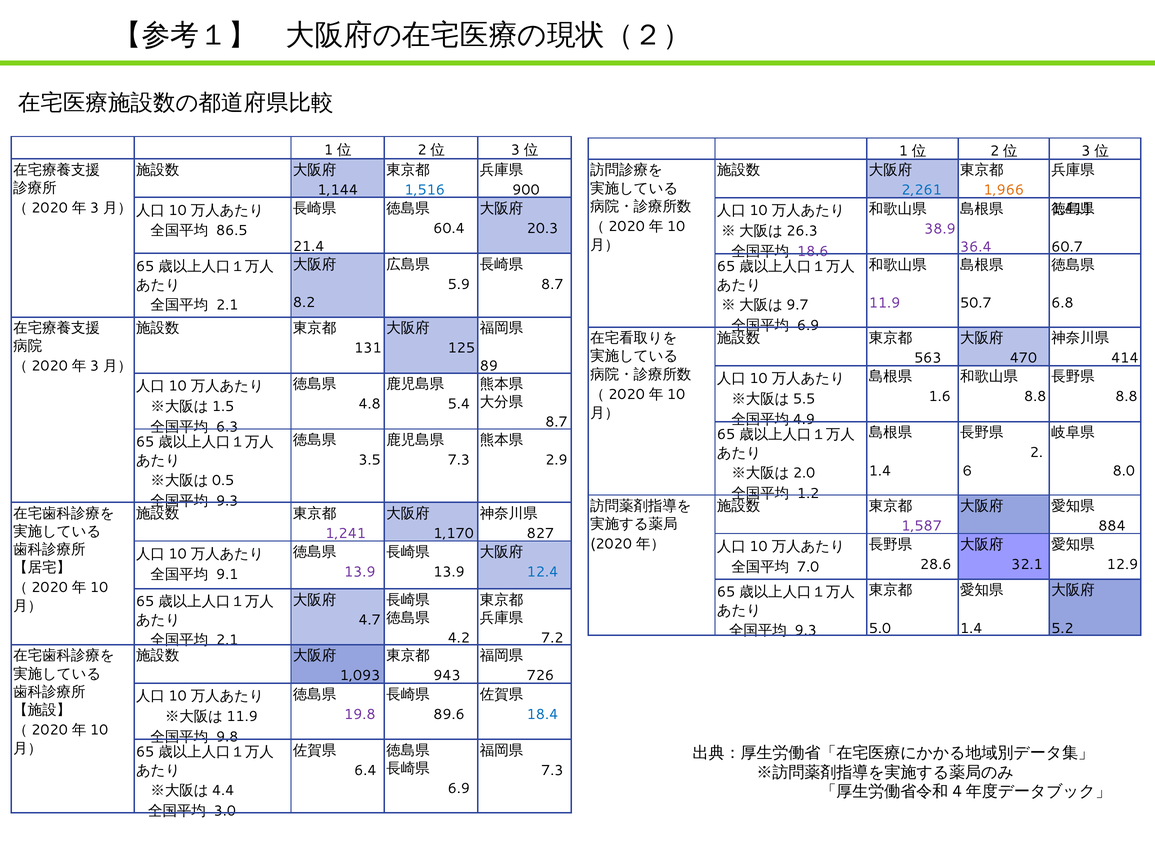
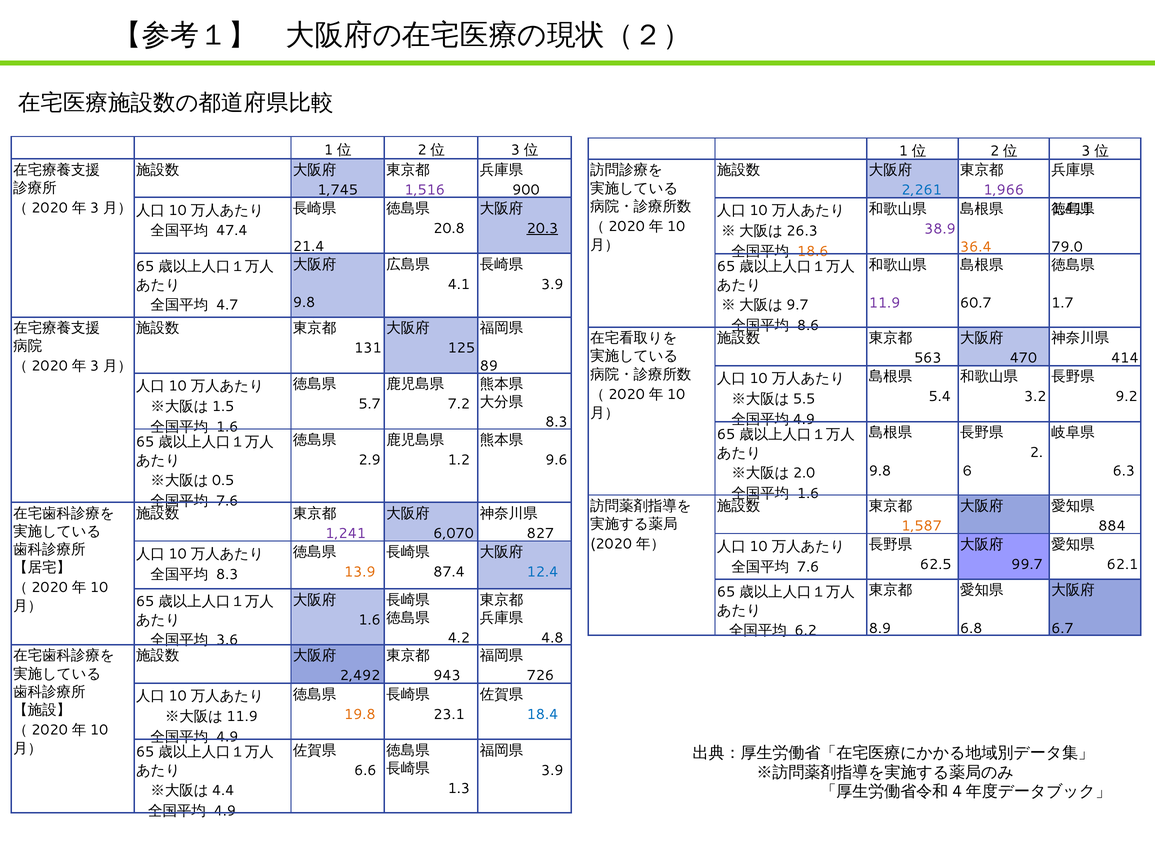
1,144: 1,144 -> 1,745
1,516 colour: blue -> purple
1,966 colour: orange -> purple
60.4: 60.4 -> 20.8
20.3 underline: none -> present
86.5: 86.5 -> 47.4
36.4 colour: purple -> orange
60.7: 60.7 -> 79.0
18.6 colour: purple -> orange
5.9: 5.9 -> 4.1
8.7 at (552, 284): 8.7 -> 3.9
8.2 at (304, 303): 8.2 -> 9.8
50.7: 50.7 -> 60.7
6.8: 6.8 -> 1.7
2.1 at (227, 305): 2.1 -> 4.7
6.9 at (808, 326): 6.9 -> 8.6
1.6: 1.6 -> 5.4
8.8 at (1035, 397): 8.8 -> 3.2
8.8 at (1126, 397): 8.8 -> 9.2
4.8: 4.8 -> 5.7
5.4: 5.4 -> 7.2
8.7 at (556, 422): 8.7 -> 8.3
6.3 at (227, 427): 6.3 -> 1.6
3.5: 3.5 -> 2.9
7.3 at (459, 460): 7.3 -> 1.2
2.9: 2.9 -> 9.6
1.4 at (880, 471): 1.4 -> 9.8
8.0: 8.0 -> 6.3
1.2 at (808, 494): 1.2 -> 1.6
9.3 at (227, 501): 9.3 -> 7.6
1,587 colour: purple -> orange
1,170: 1,170 -> 6,070
28.6: 28.6 -> 62.5
32.1: 32.1 -> 99.7
12.9: 12.9 -> 62.1
7.0 at (808, 567): 7.0 -> 7.6
13.9 at (360, 572) colour: purple -> orange
13.9 at (449, 572): 13.9 -> 87.4
9.1 at (227, 574): 9.1 -> 8.3
4.7 at (370, 620): 4.7 -> 1.6
5.0: 5.0 -> 8.9
1.4 at (971, 628): 1.4 -> 6.8
5.2: 5.2 -> 6.7
9.3 at (806, 631): 9.3 -> 6.2
7.2: 7.2 -> 4.8
2.1 at (227, 640): 2.1 -> 3.6
1,093: 1,093 -> 2,492
19.8 colour: purple -> orange
89.6: 89.6 -> 23.1
9.8 at (227, 737): 9.8 -> 4.9
6.4: 6.4 -> 6.6
7.3 at (552, 770): 7.3 -> 3.9
6.9 at (459, 789): 6.9 -> 1.3
3.0 at (225, 811): 3.0 -> 4.9
